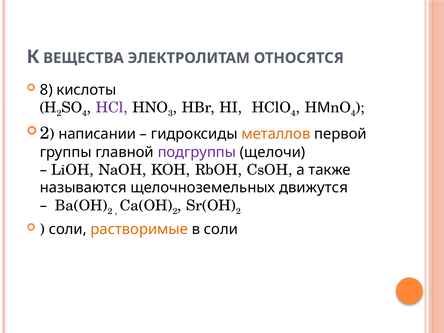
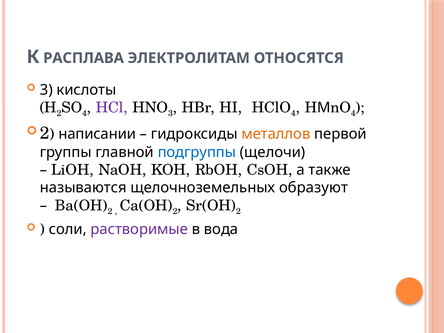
ВЕЩЕСТВА: ВЕЩЕСТВА -> РАСПЛАВА
8 at (46, 90): 8 -> 3
подгруппы colour: purple -> blue
движутся: движутся -> образуют
растворимые colour: orange -> purple
в соли: соли -> вода
